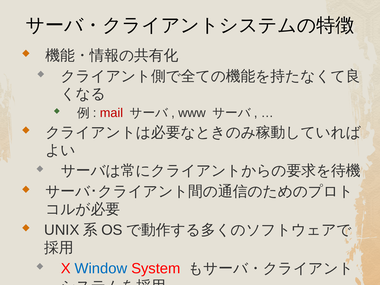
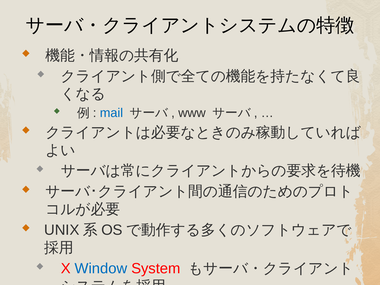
mail colour: red -> blue
